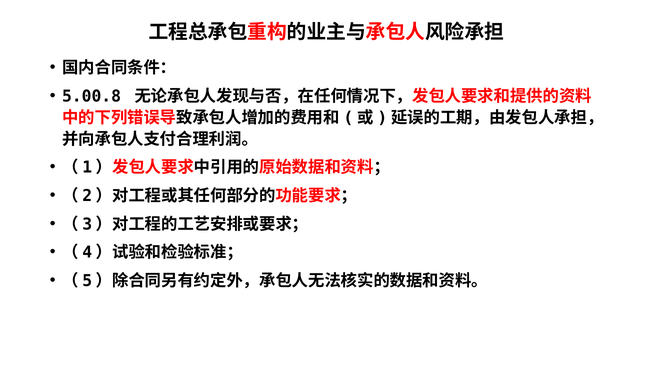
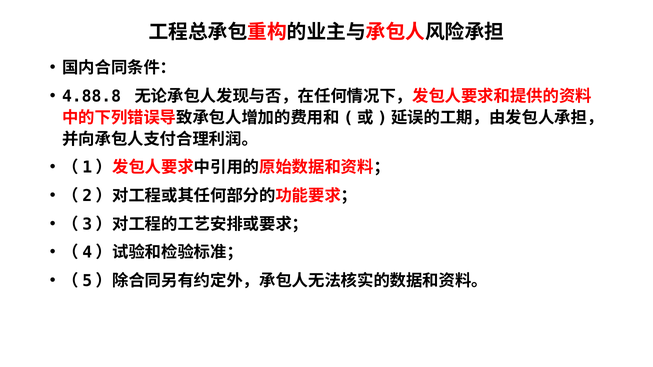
5.00.8: 5.00.8 -> 4.88.8
